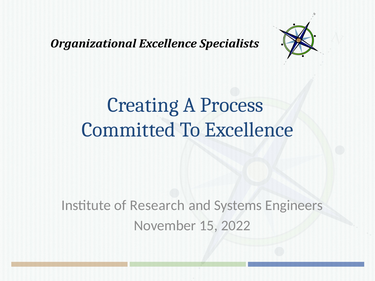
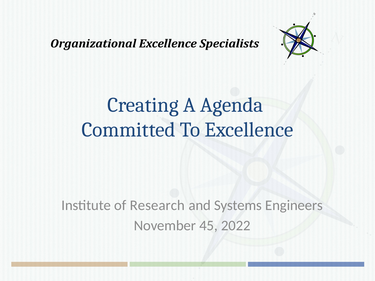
Process: Process -> Agenda
15: 15 -> 45
